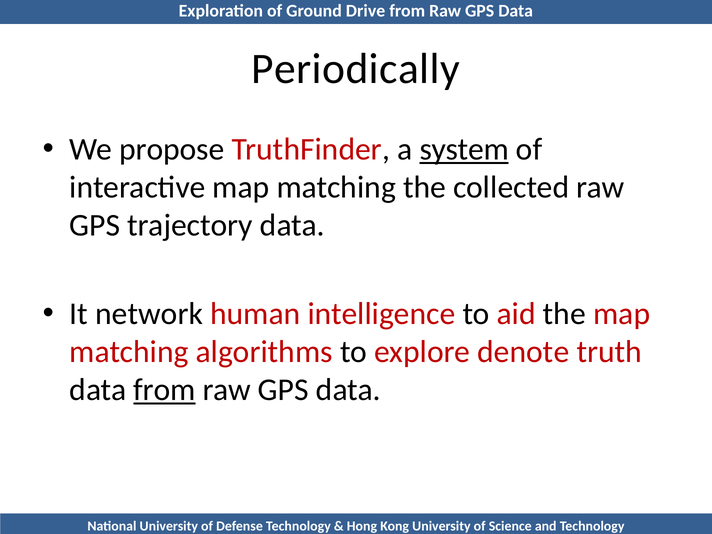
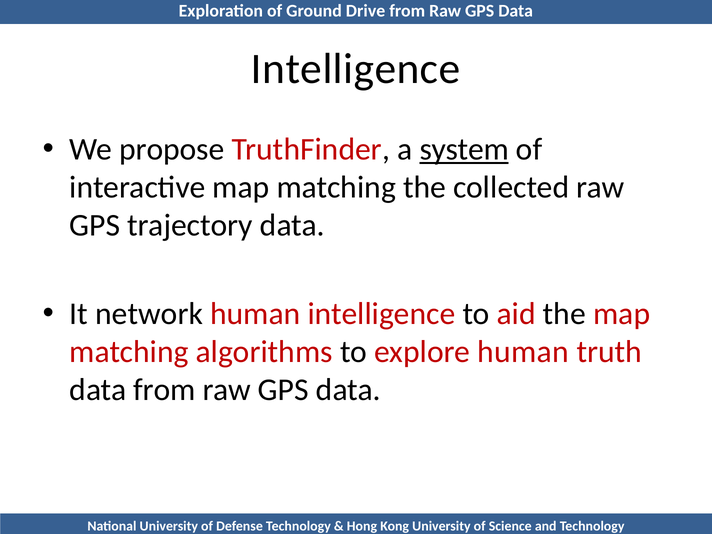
Periodically at (356, 69): Periodically -> Intelligence
explore denote: denote -> human
from at (165, 390) underline: present -> none
